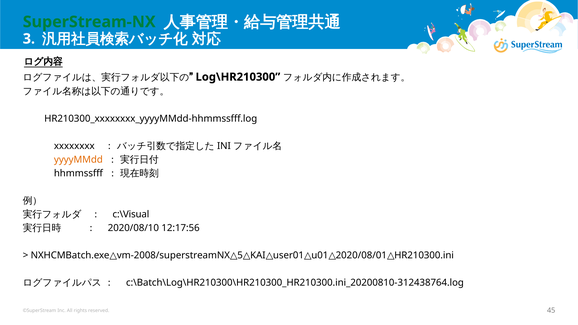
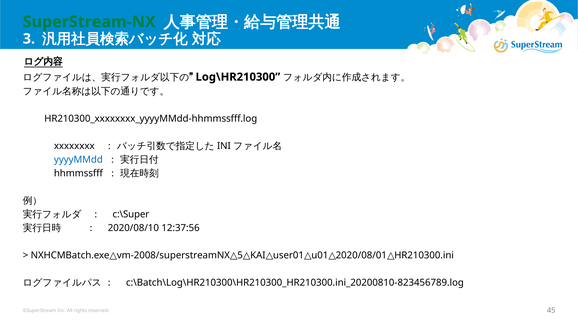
yyyyMMdd colour: orange -> blue
c:\Visual: c:\Visual -> c:\Super
12:17:56: 12:17:56 -> 12:37:56
c:\Batch\Log\HR210300\HR210300_HR210300.ini_20200810-312438764.log: c:\Batch\Log\HR210300\HR210300_HR210300.ini_20200810-312438764.log -> c:\Batch\Log\HR210300\HR210300_HR210300.ini_20200810-823456789.log
